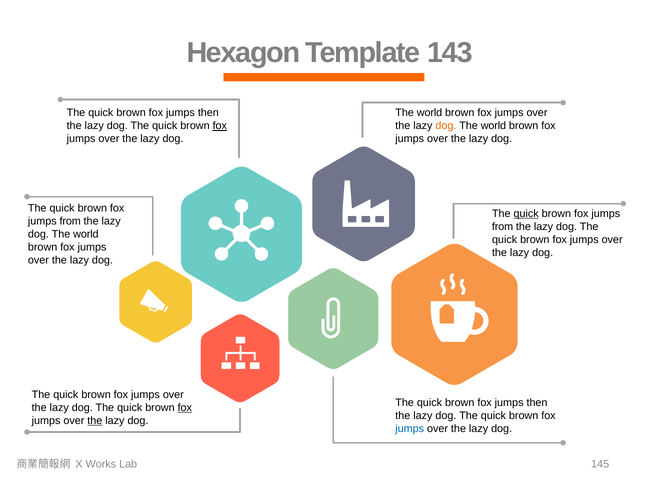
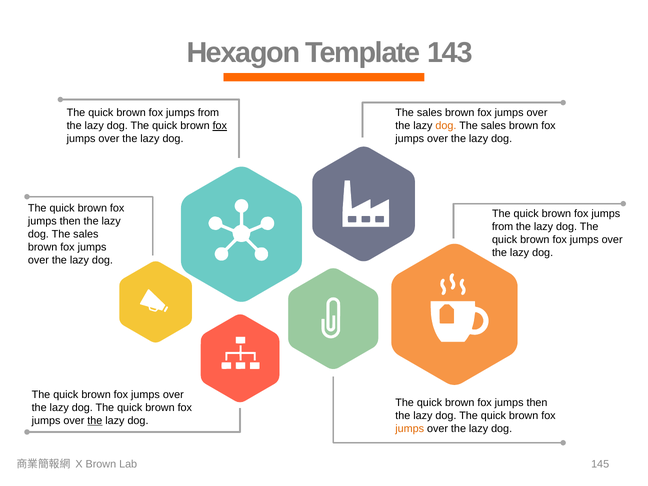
then at (208, 113): then -> from
world at (430, 113): world -> sales
world at (493, 126): world -> sales
quick at (526, 214) underline: present -> none
from at (70, 221): from -> then
world at (86, 234): world -> sales
fox at (185, 408) underline: present -> none
jumps at (410, 429) colour: blue -> orange
X Works: Works -> Brown
